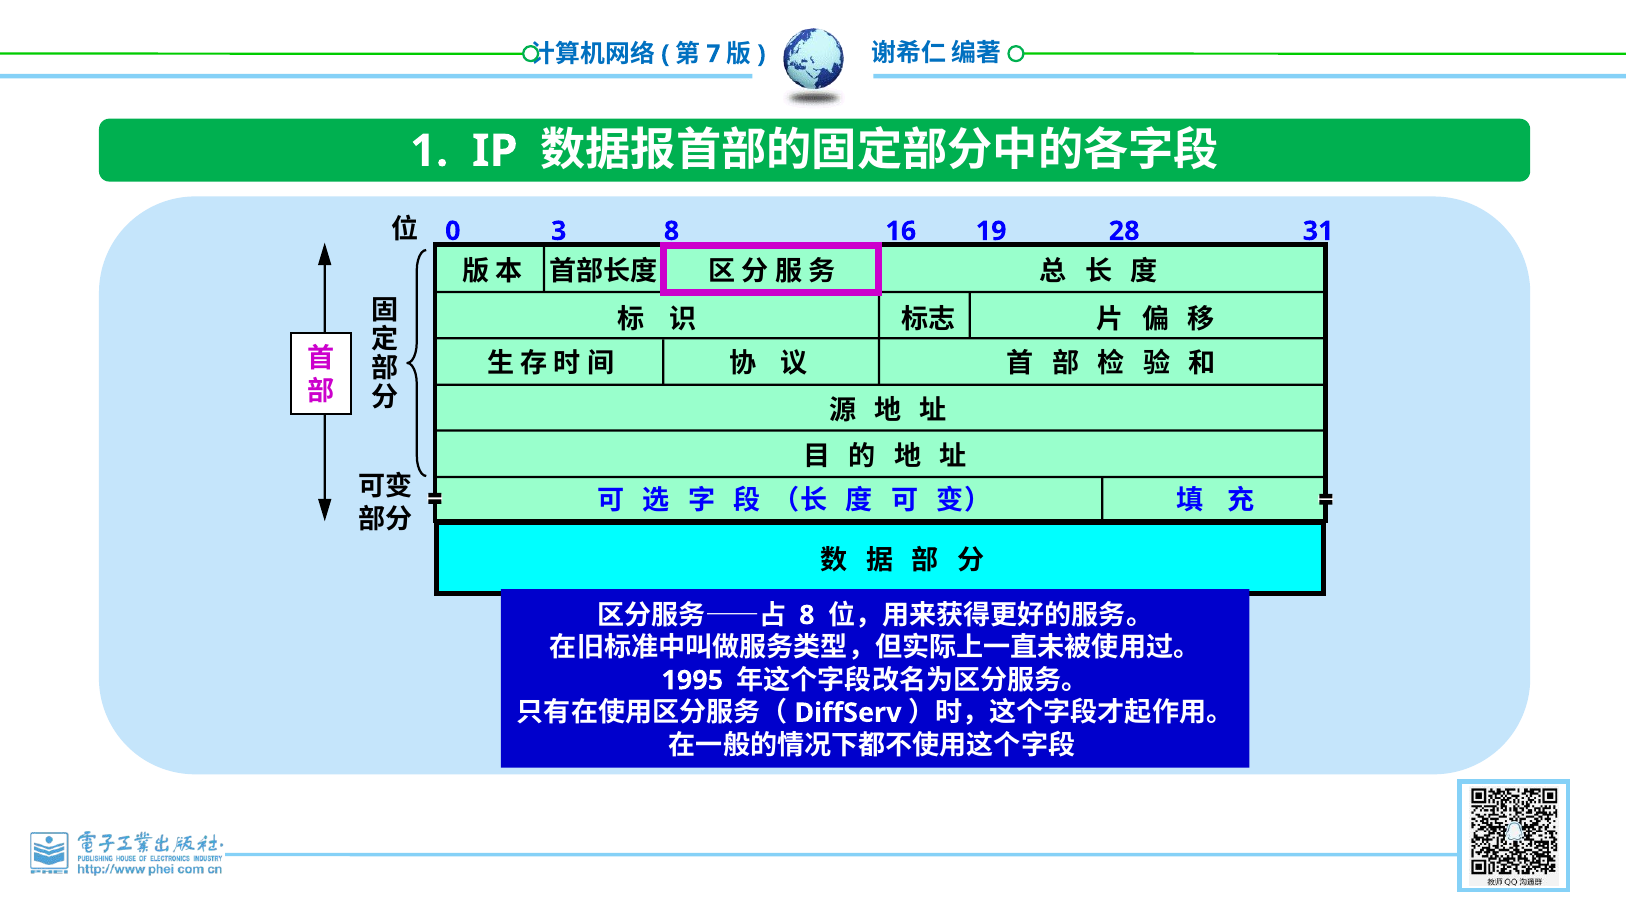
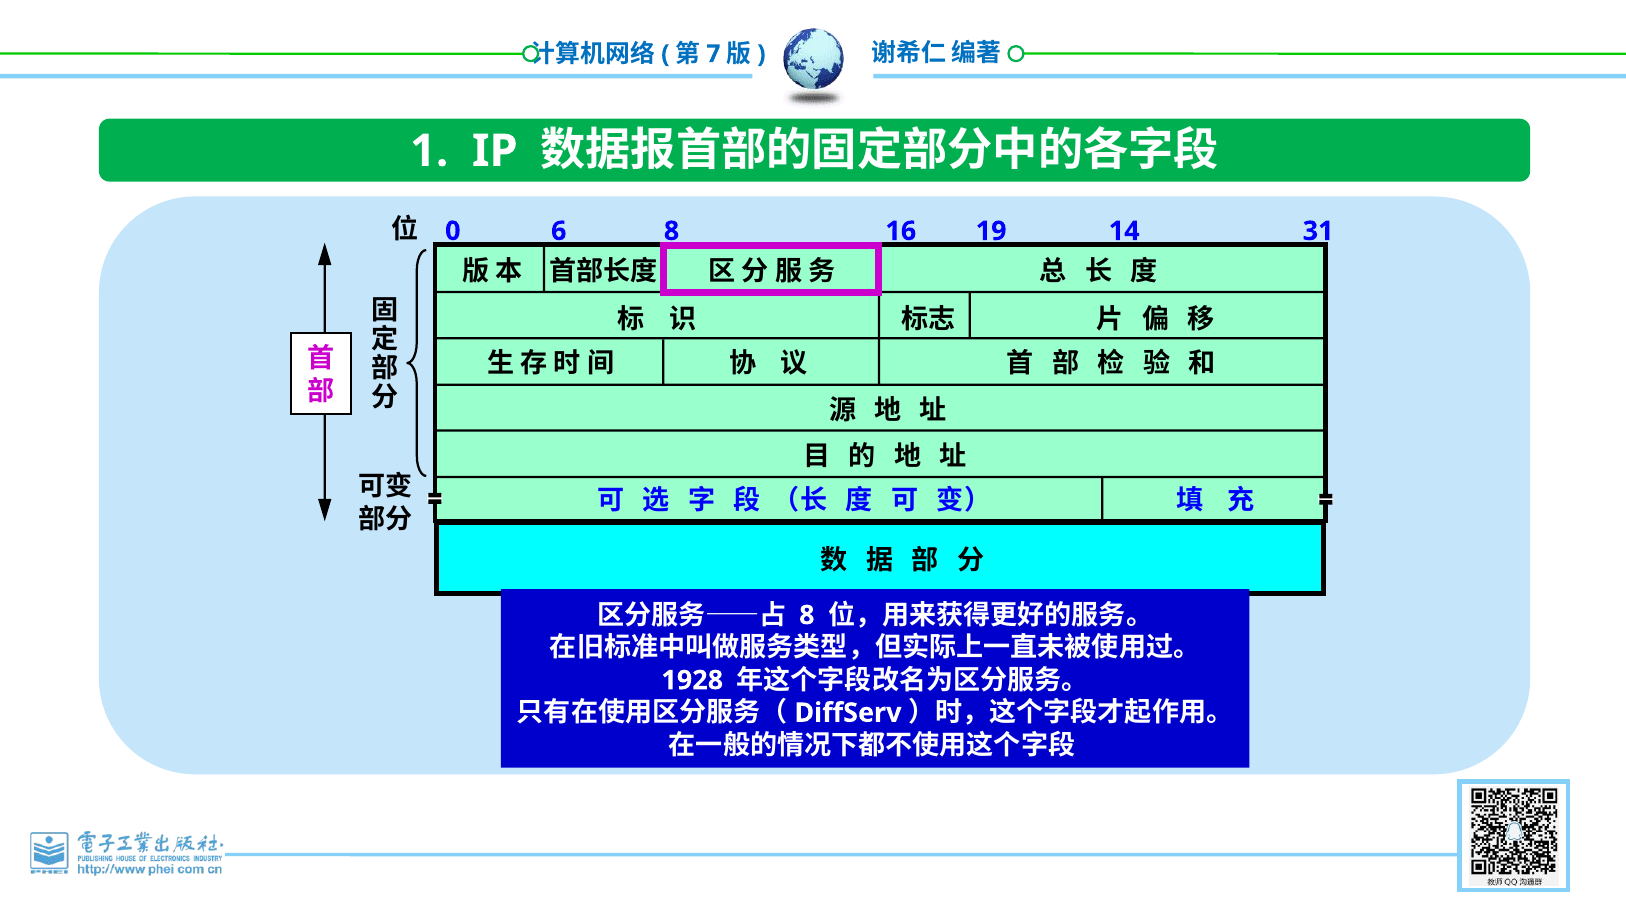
3: 3 -> 6
28: 28 -> 14
1995: 1995 -> 1928
